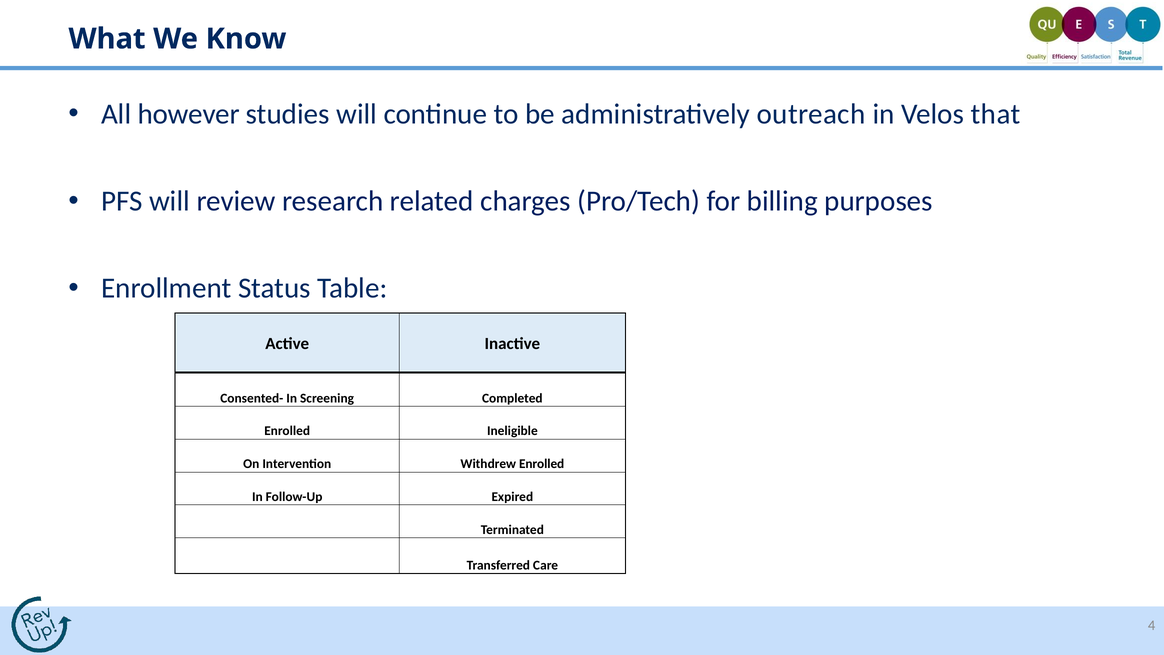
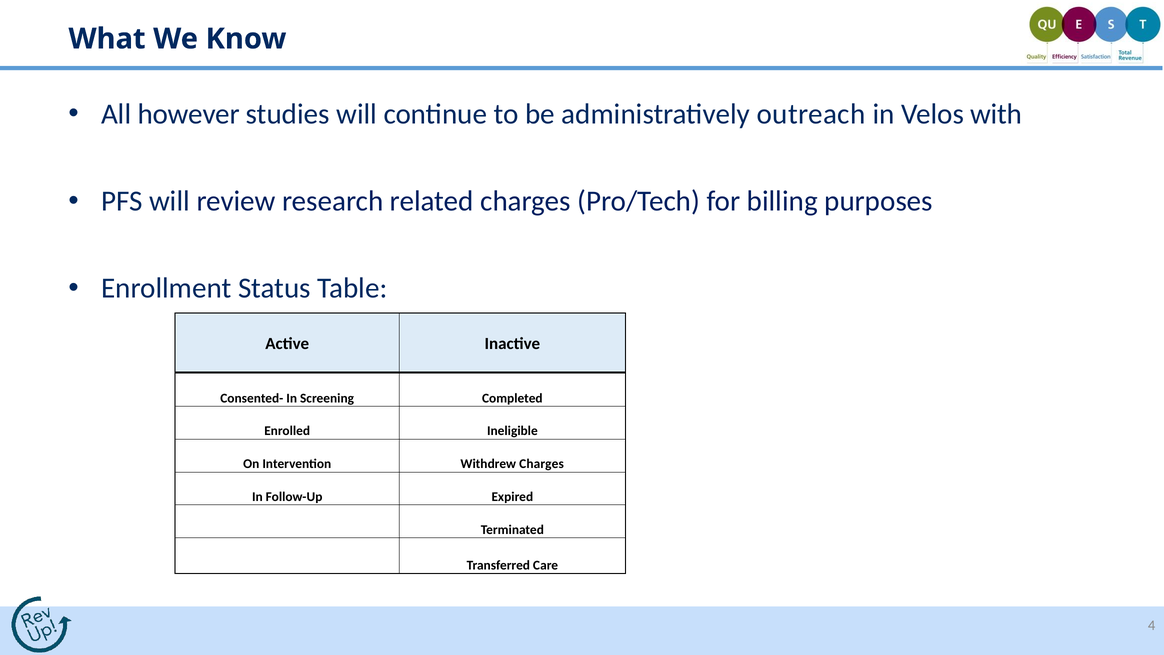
that: that -> with
Withdrew Enrolled: Enrolled -> Charges
